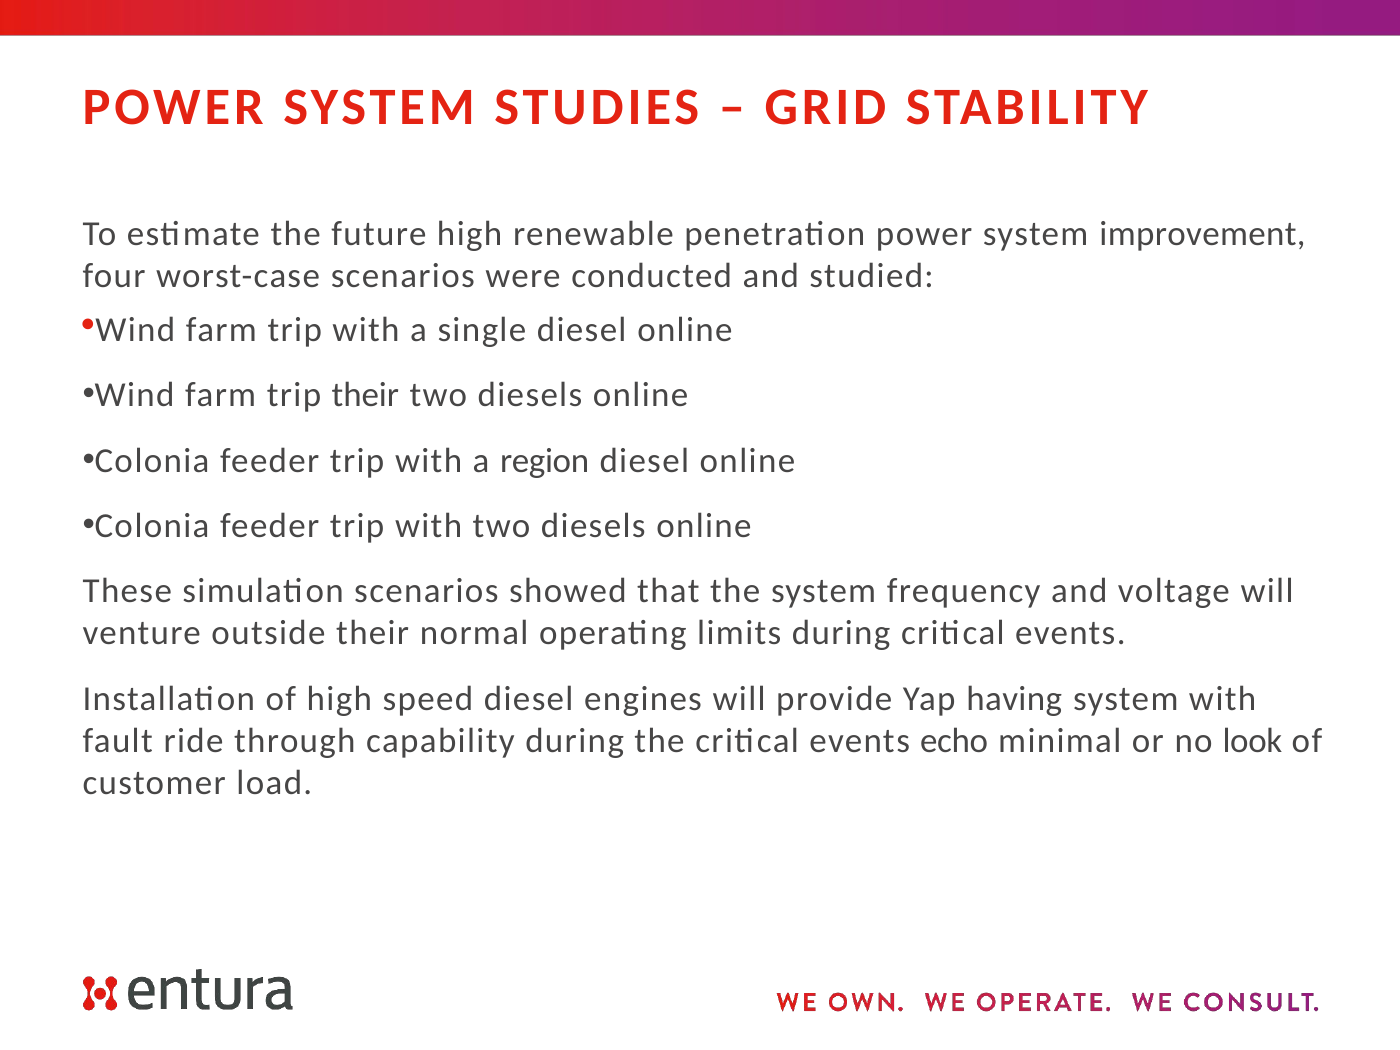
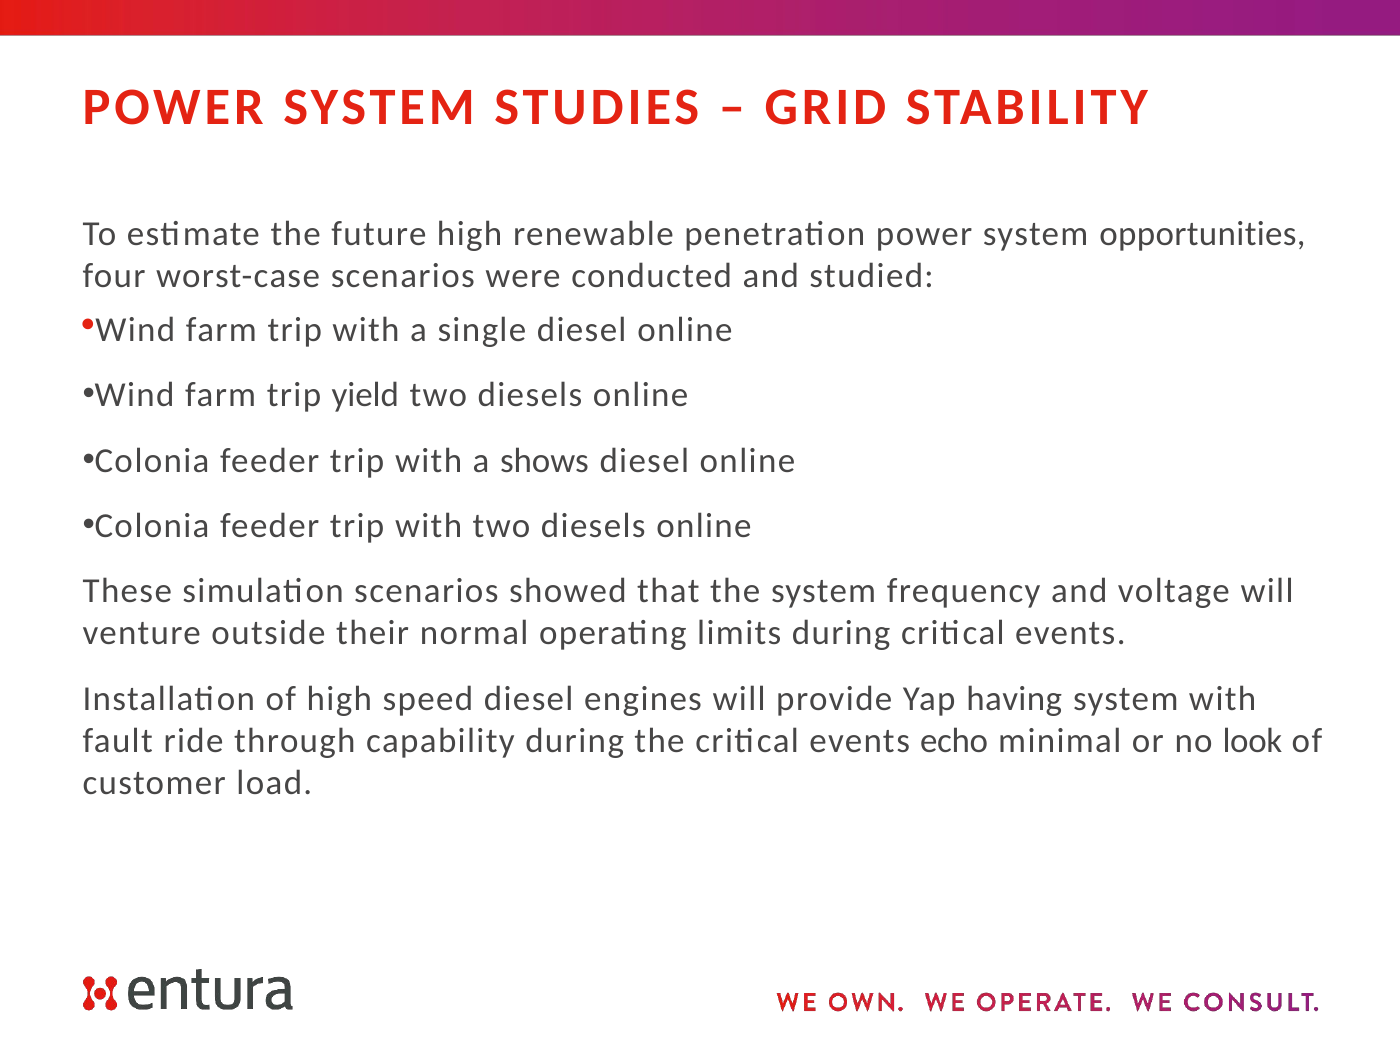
improvement: improvement -> opportunities
trip their: their -> yield
region: region -> shows
